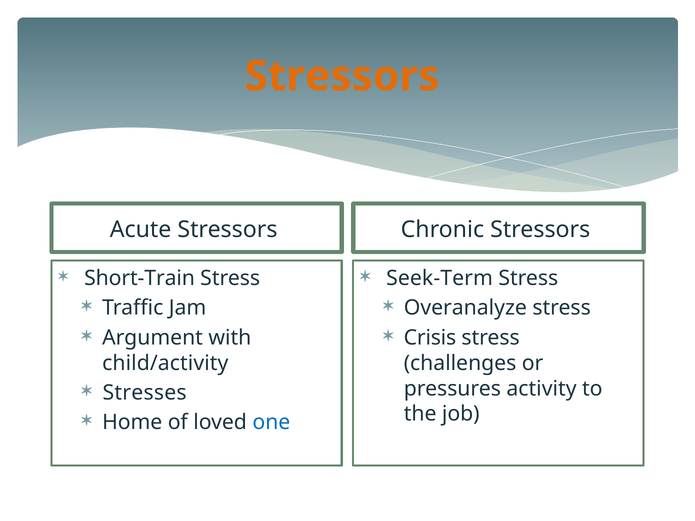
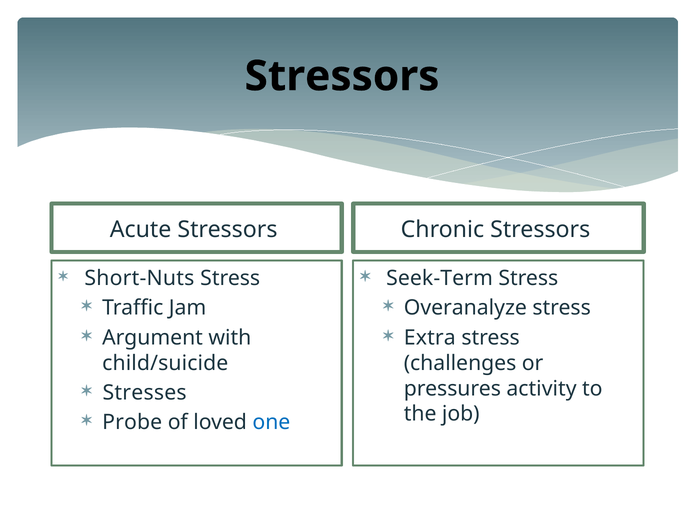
Stressors at (342, 76) colour: orange -> black
Short-Train: Short-Train -> Short-Nuts
Crisis: Crisis -> Extra
child/activity: child/activity -> child/suicide
Home: Home -> Probe
